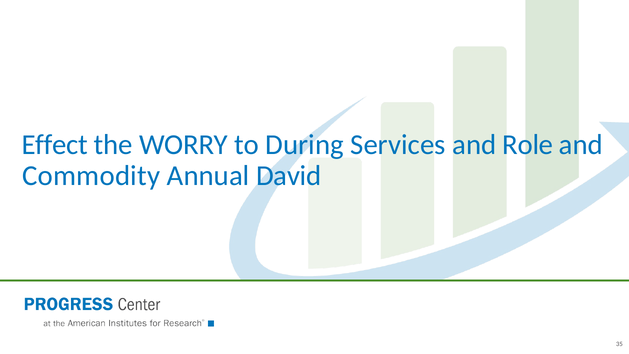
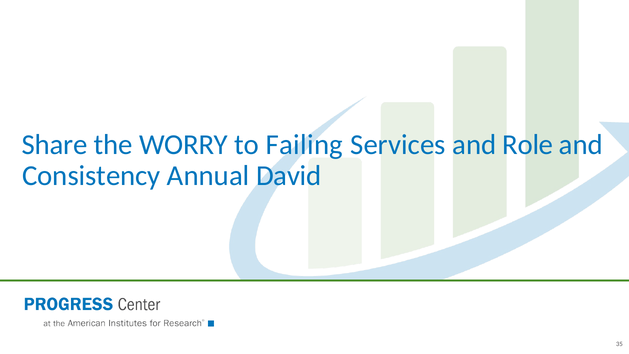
Effect: Effect -> Share
During: During -> Failing
Commodity: Commodity -> Consistency
